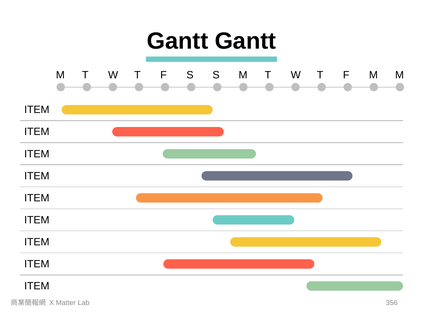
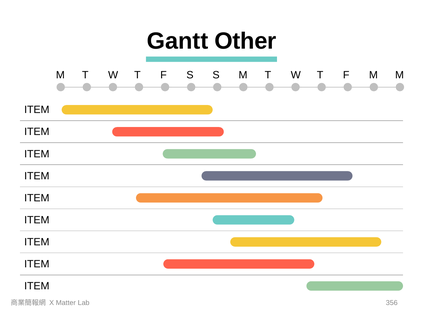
Gantt Gantt: Gantt -> Other
